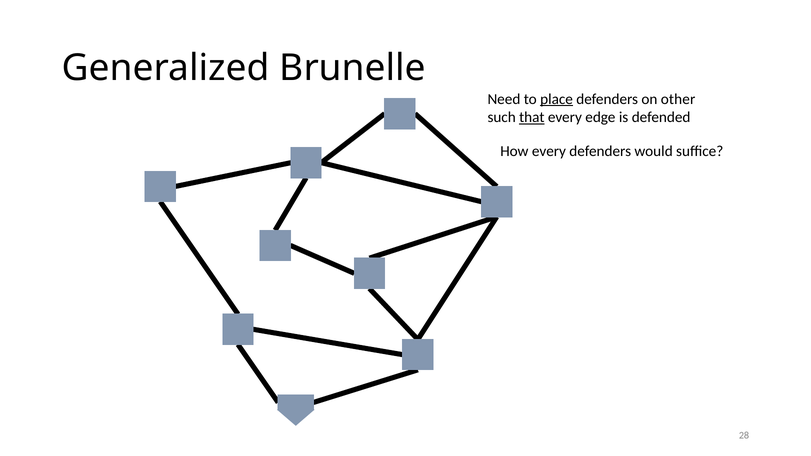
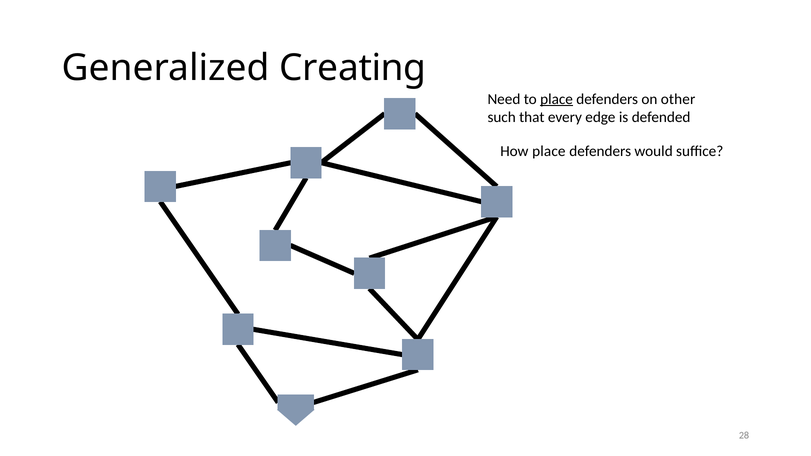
Brunelle: Brunelle -> Creating
that underline: present -> none
How every: every -> place
